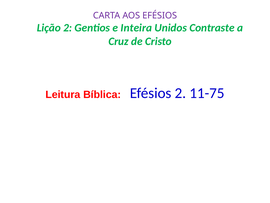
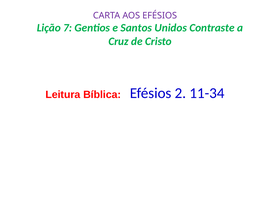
Lição 2: 2 -> 7
Inteira: Inteira -> Santos
11-75: 11-75 -> 11-34
